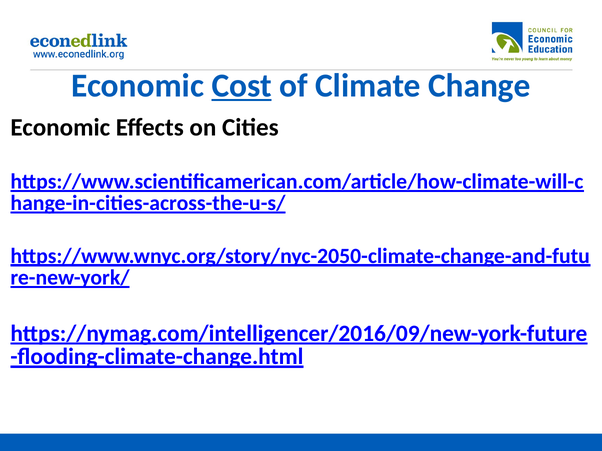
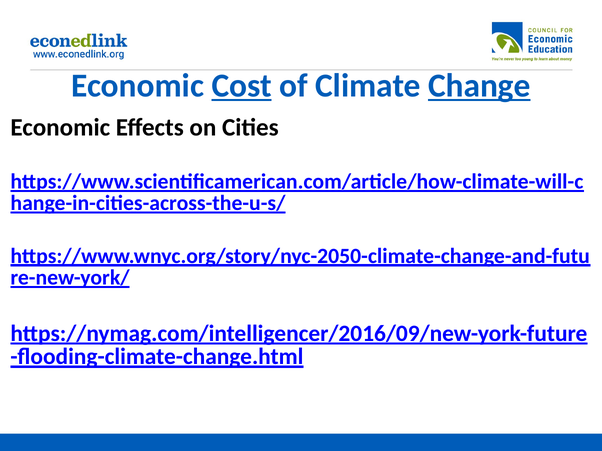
Change underline: none -> present
